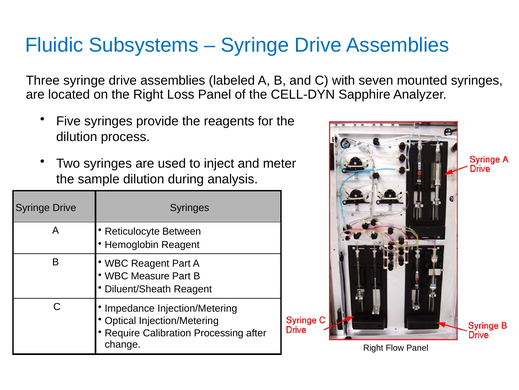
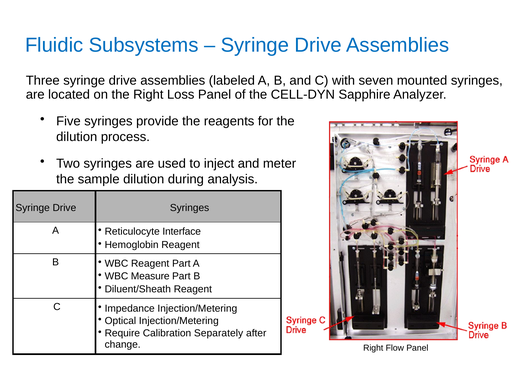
Between: Between -> Interface
Processing: Processing -> Separately
